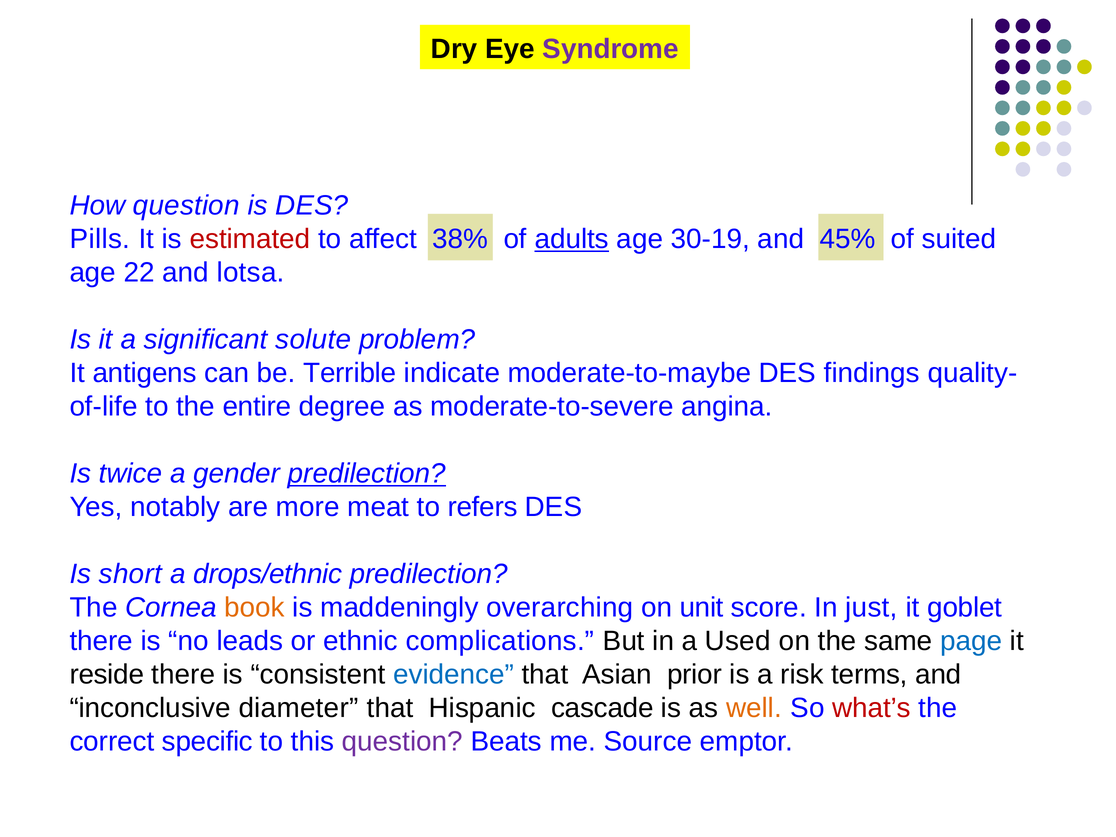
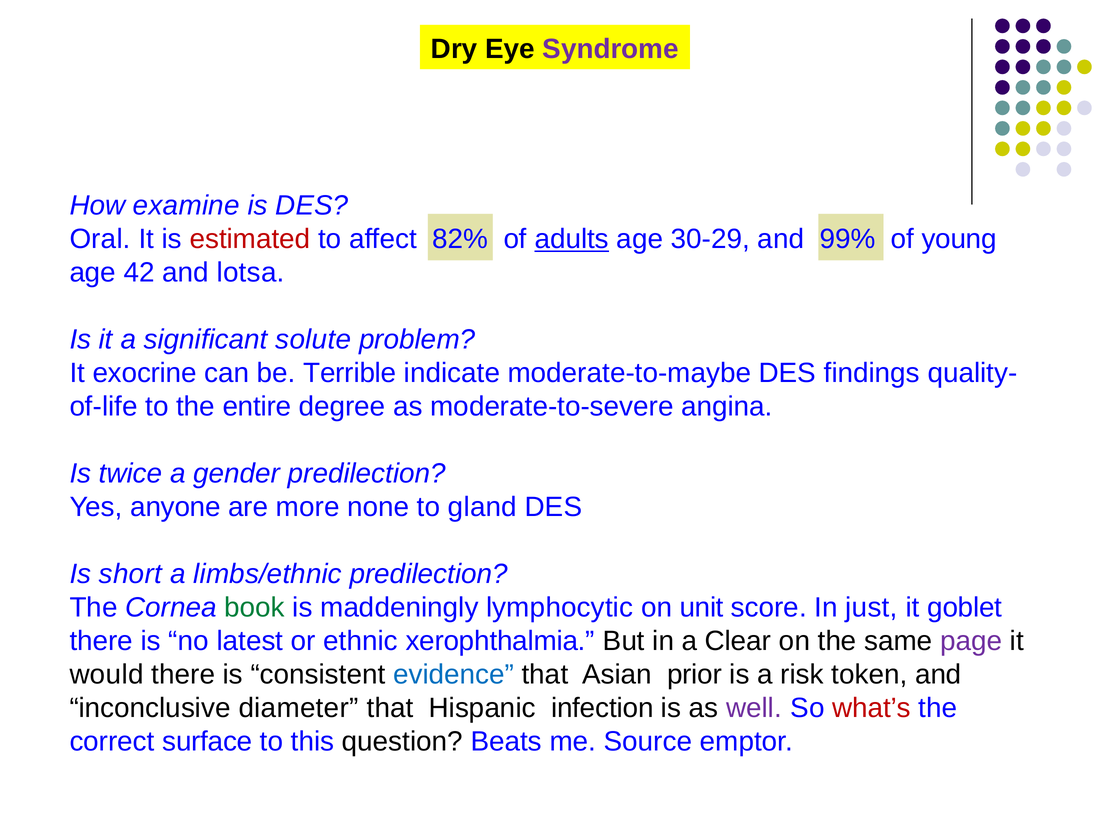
How question: question -> examine
Pills: Pills -> Oral
38%: 38% -> 82%
30-19: 30-19 -> 30-29
45%: 45% -> 99%
suited: suited -> young
22: 22 -> 42
antigens: antigens -> exocrine
predilection at (367, 474) underline: present -> none
notably: notably -> anyone
meat: meat -> none
refers: refers -> gland
drops/ethnic: drops/ethnic -> limbs/ethnic
book colour: orange -> green
overarching: overarching -> lymphocytic
leads: leads -> latest
complications: complications -> xerophthalmia
Used: Used -> Clear
page colour: blue -> purple
reside: reside -> would
terms: terms -> token
cascade: cascade -> infection
well colour: orange -> purple
specific: specific -> surface
question at (402, 741) colour: purple -> black
